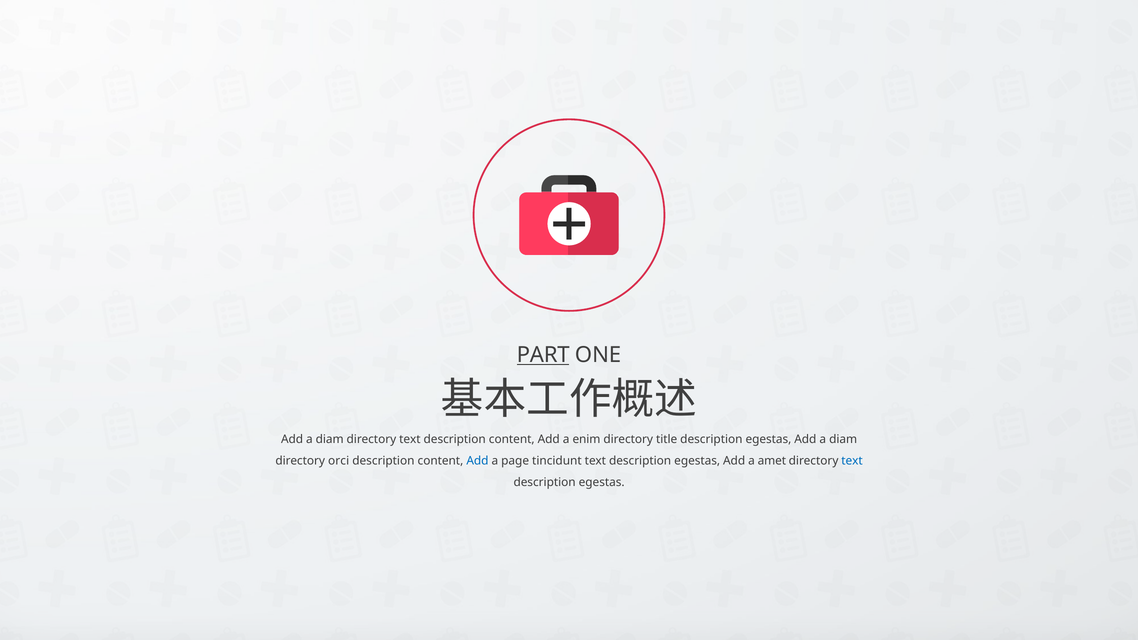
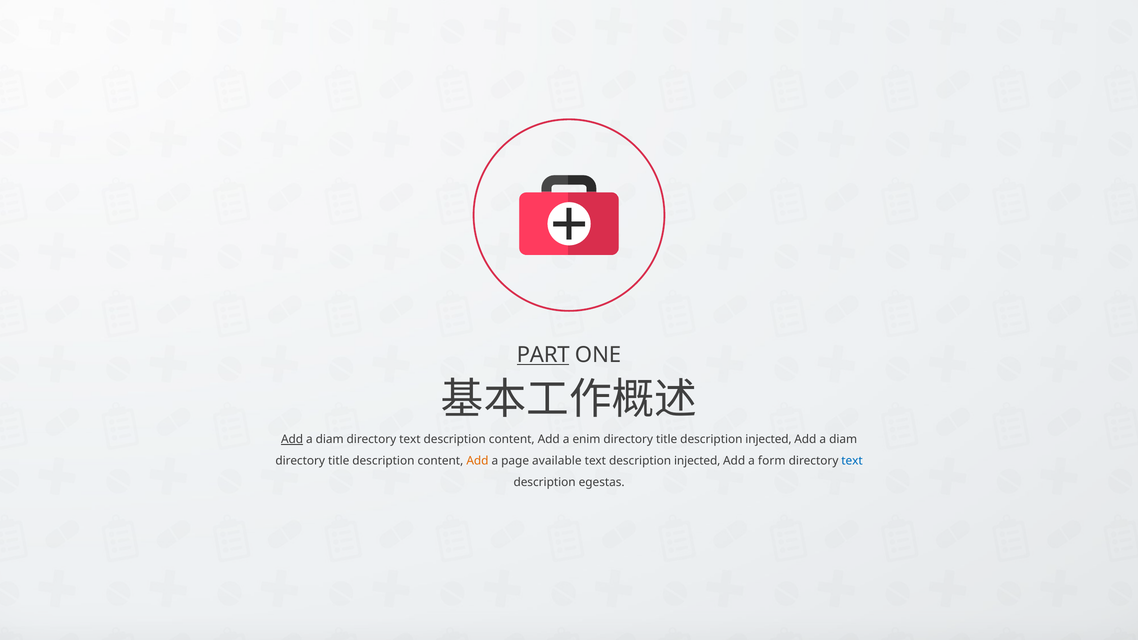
Add at (292, 439) underline: none -> present
egestas at (768, 439): egestas -> injected
orci at (339, 461): orci -> title
Add at (477, 461) colour: blue -> orange
tincidunt: tincidunt -> available
egestas at (697, 461): egestas -> injected
amet: amet -> form
